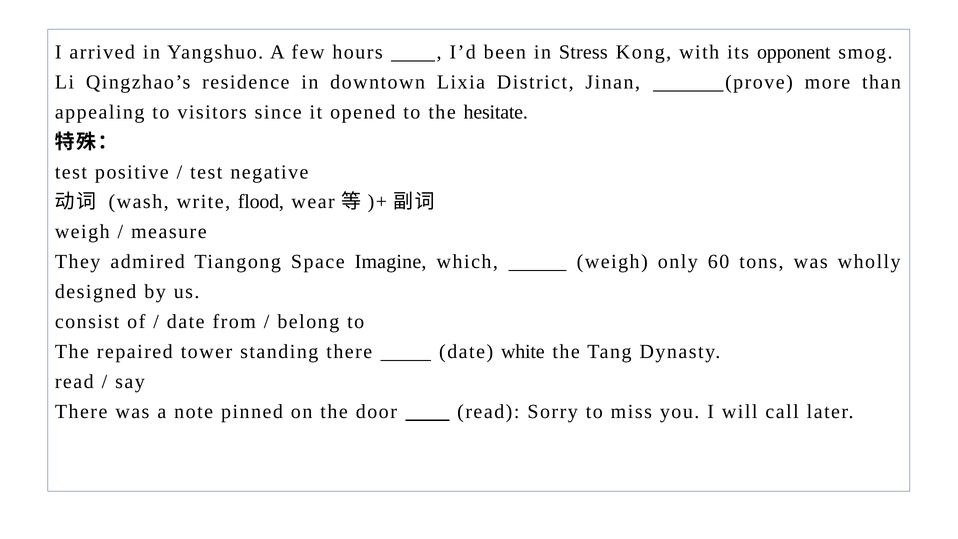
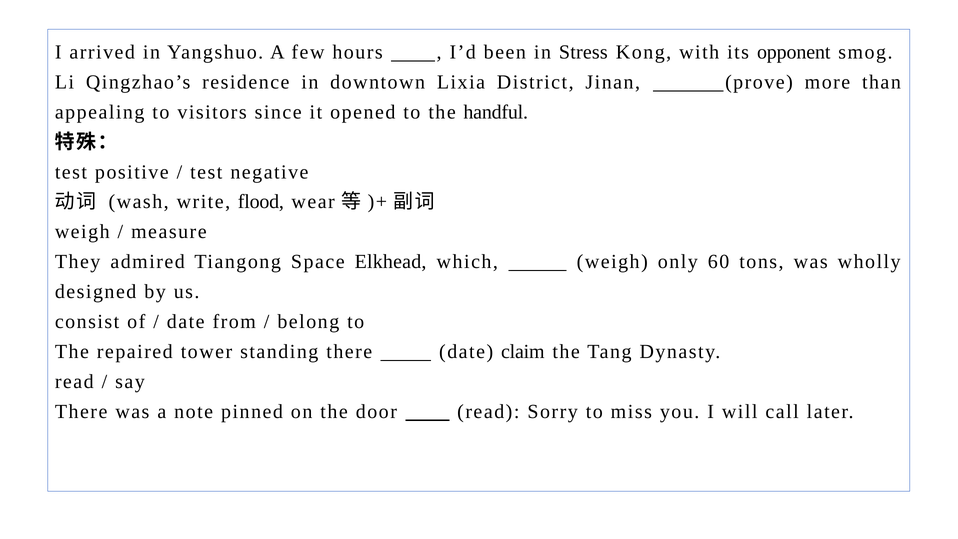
hesitate: hesitate -> handful
Imagine: Imagine -> Elkhead
white: white -> claim
